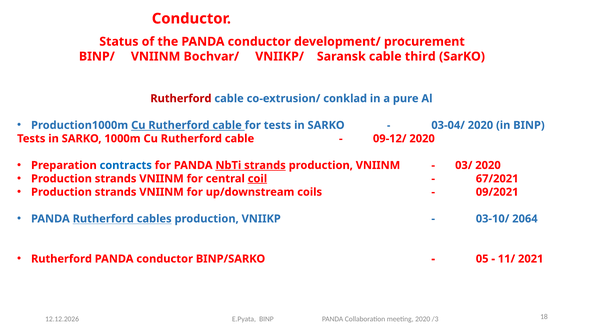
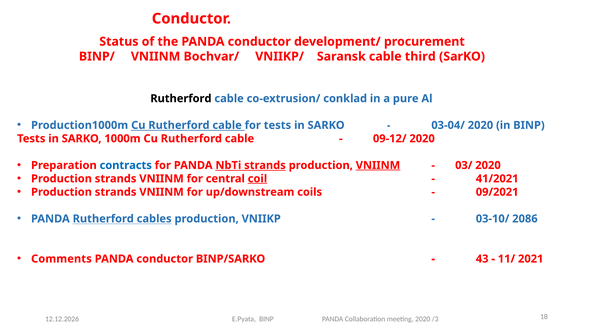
Rutherford at (181, 98) colour: red -> black
VNIINM at (378, 165) underline: none -> present
67/2021: 67/2021 -> 41/2021
2064: 2064 -> 2086
Rutherford at (62, 258): Rutherford -> Comments
05: 05 -> 43
